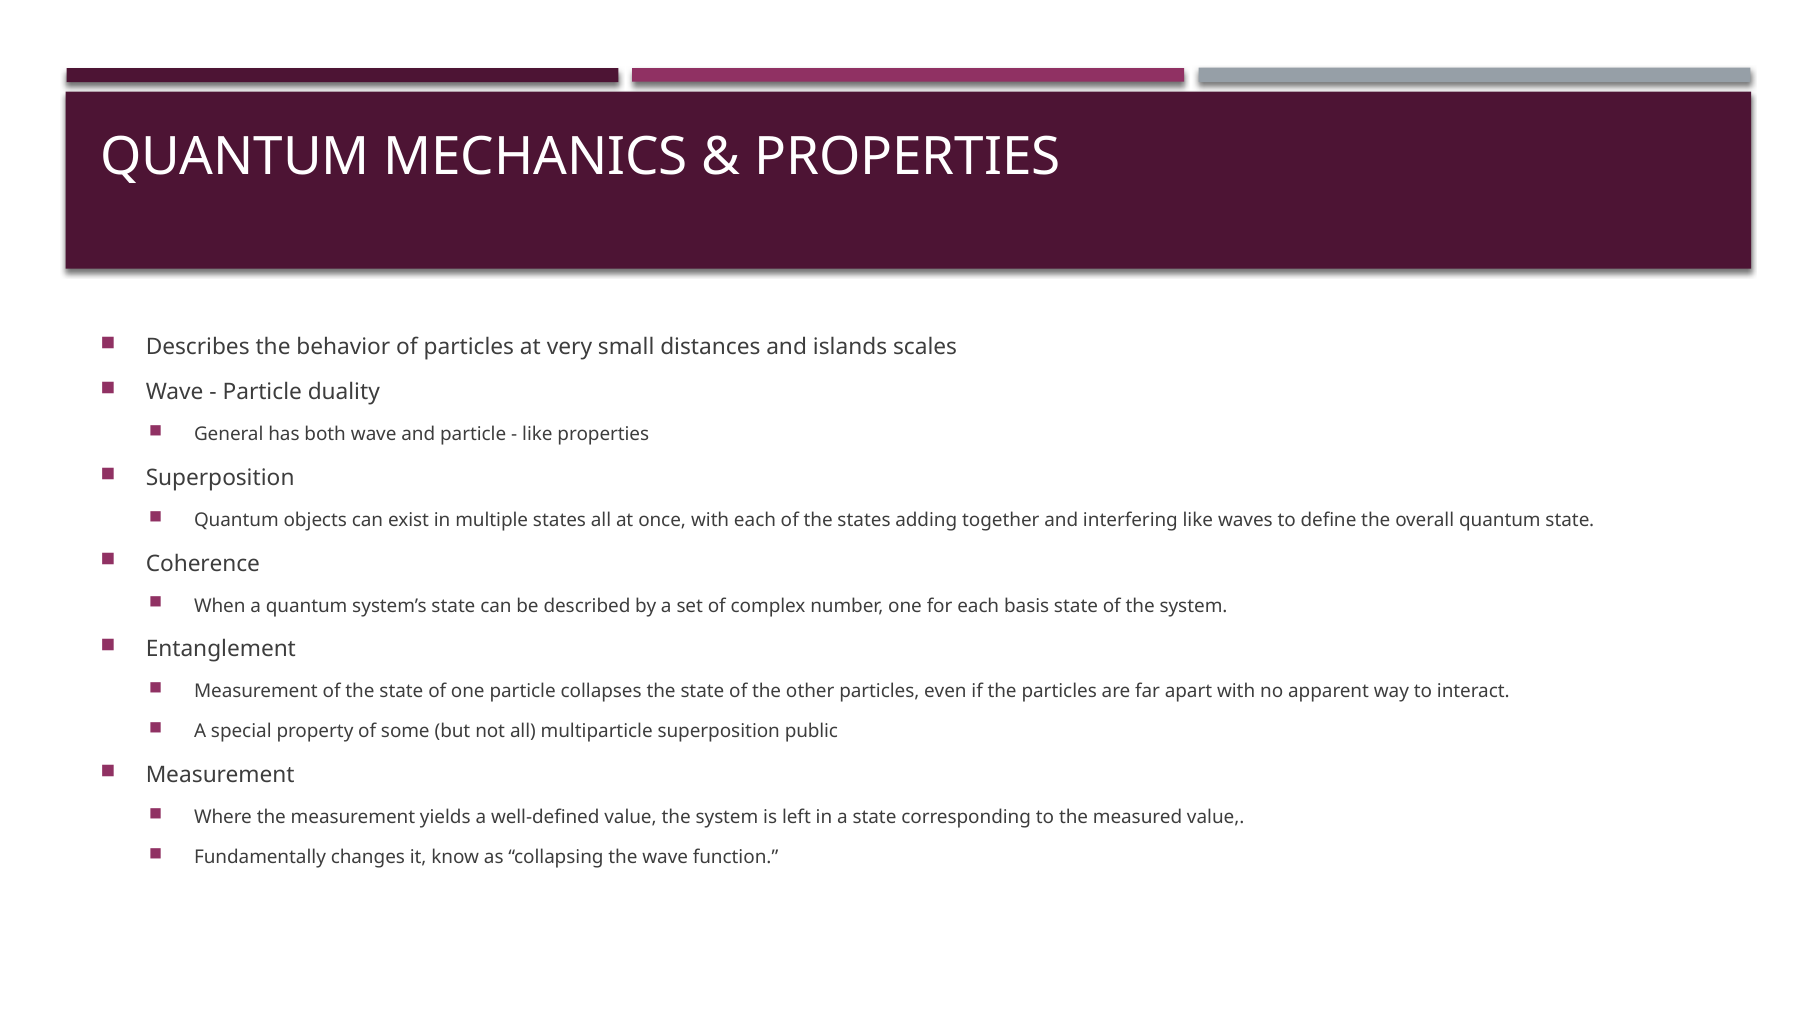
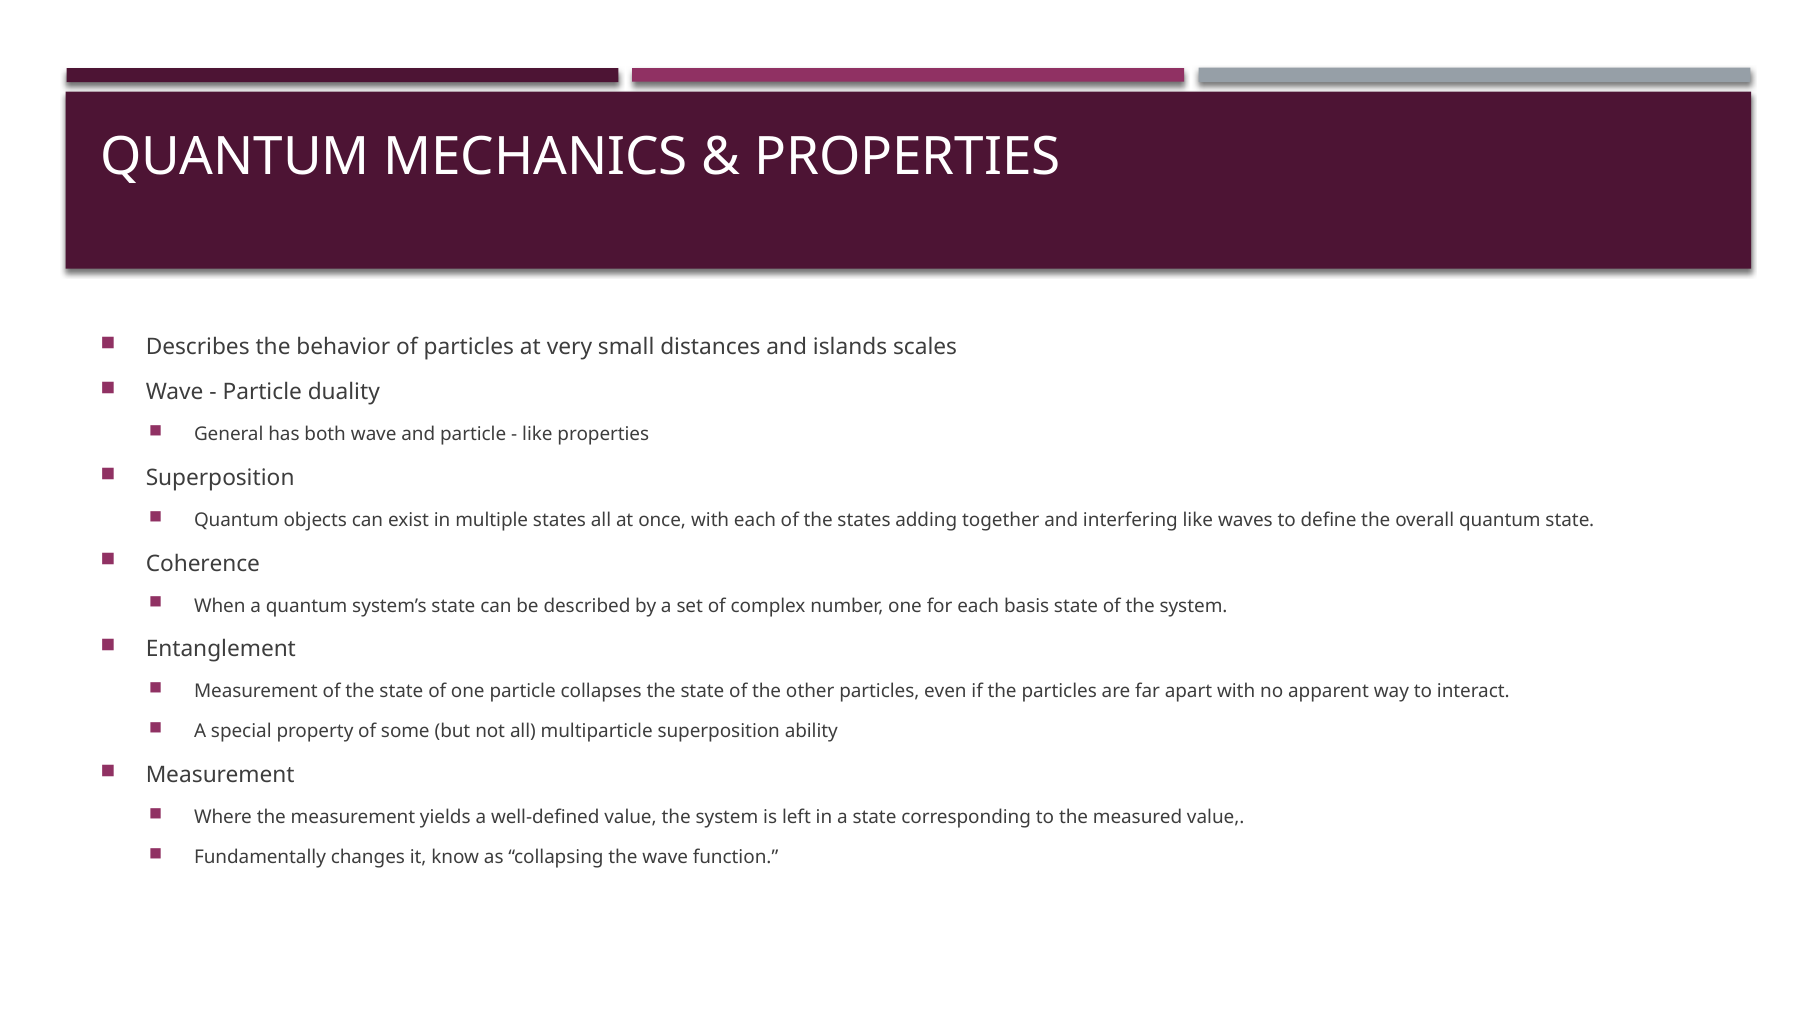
public: public -> ability
